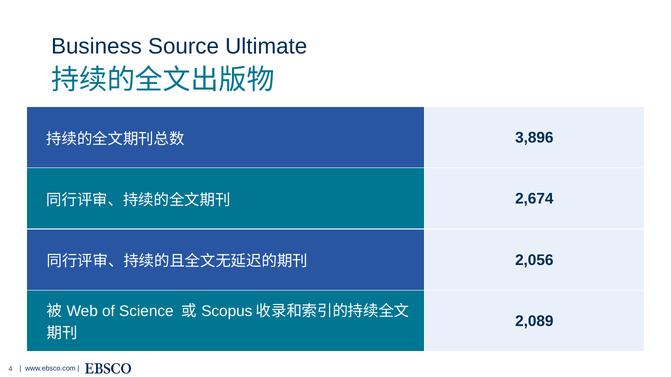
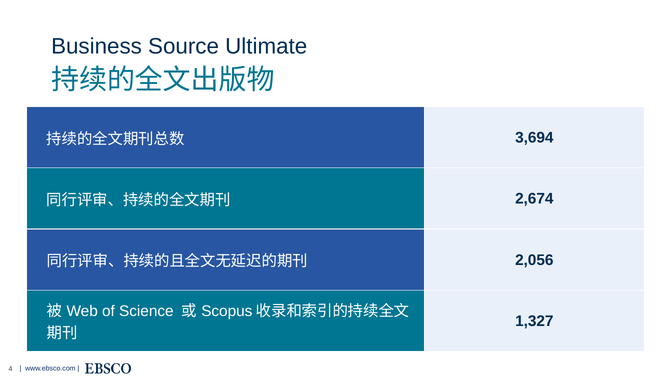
3,896: 3,896 -> 3,694
2,089: 2,089 -> 1,327
